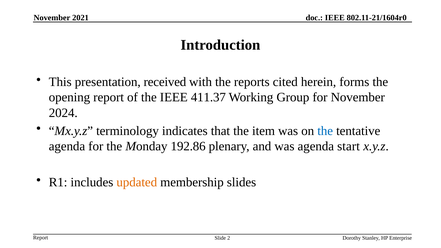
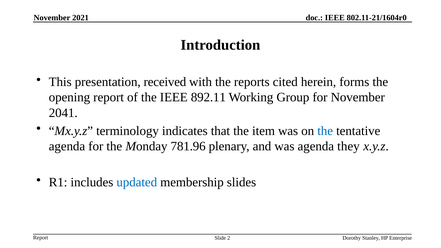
411.37: 411.37 -> 892.11
2024: 2024 -> 2041
192.86: 192.86 -> 781.96
start: start -> they
updated colour: orange -> blue
